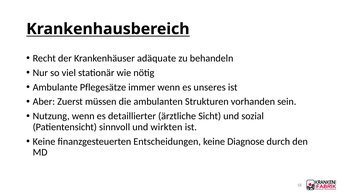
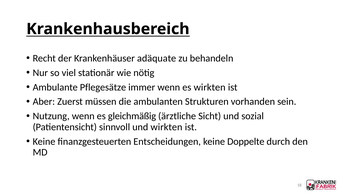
es unseres: unseres -> wirkten
detaillierter: detaillierter -> gleichmäßig
Diagnose: Diagnose -> Doppelte
